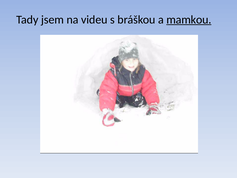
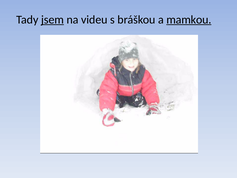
jsem underline: none -> present
